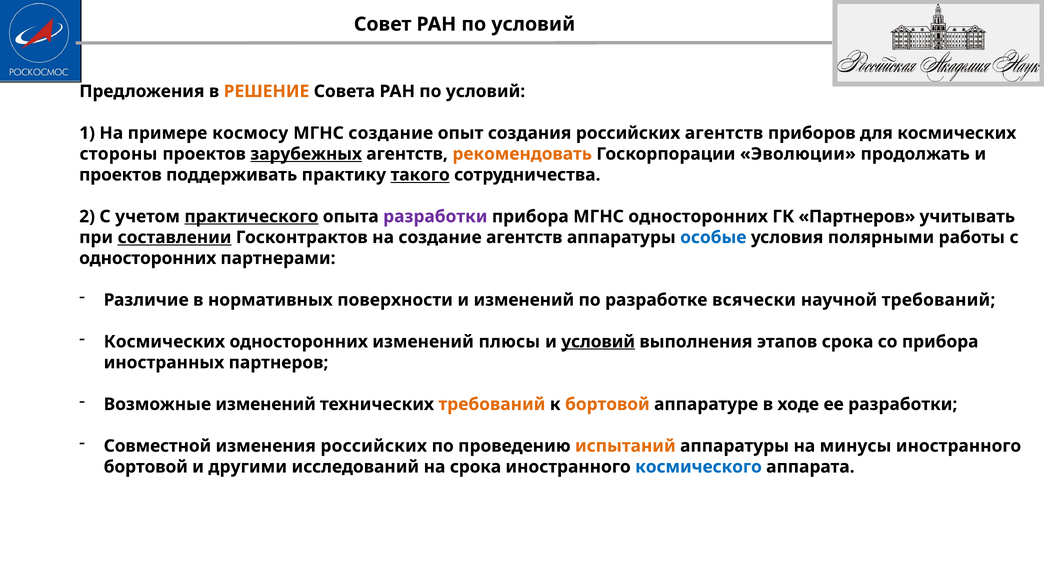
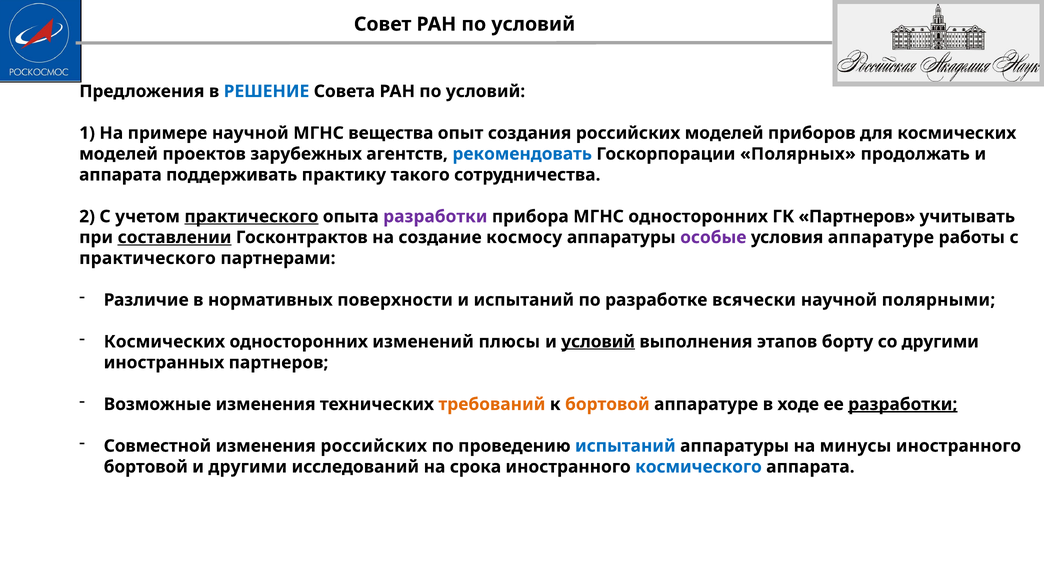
РЕШЕНИЕ colour: orange -> blue
примере космосу: космосу -> научной
МГНС создание: создание -> вещества
российских агентств: агентств -> моделей
стороны at (118, 154): стороны -> моделей
зарубежных underline: present -> none
рекомендовать colour: orange -> blue
Эволюции: Эволюции -> Полярных
проектов at (120, 175): проектов -> аппарата
такого underline: present -> none
создание агентств: агентств -> космосу
особые colour: blue -> purple
условия полярными: полярными -> аппаратуре
односторонних at (148, 258): односторонних -> практического
и изменений: изменений -> испытаний
научной требований: требований -> полярными
этапов срока: срока -> борту
со прибора: прибора -> другими
Возможные изменений: изменений -> изменения
разработки at (903, 404) underline: none -> present
испытаний at (625, 446) colour: orange -> blue
